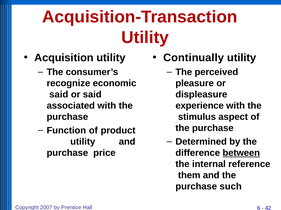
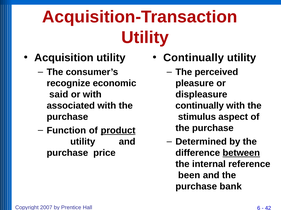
or said: said -> with
experience at (200, 106): experience -> continually
product underline: none -> present
them: them -> been
such: such -> bank
